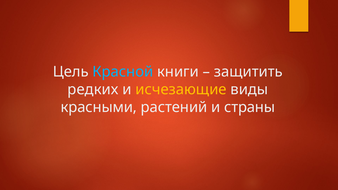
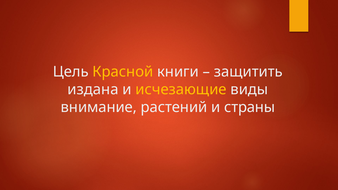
Красной colour: light blue -> yellow
редких: редких -> издана
красными: красными -> внимание
